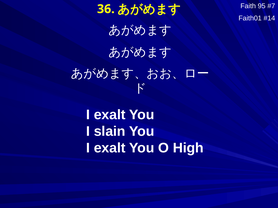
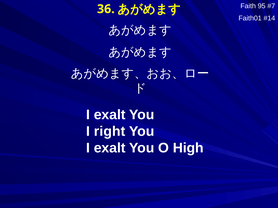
slain: slain -> right
